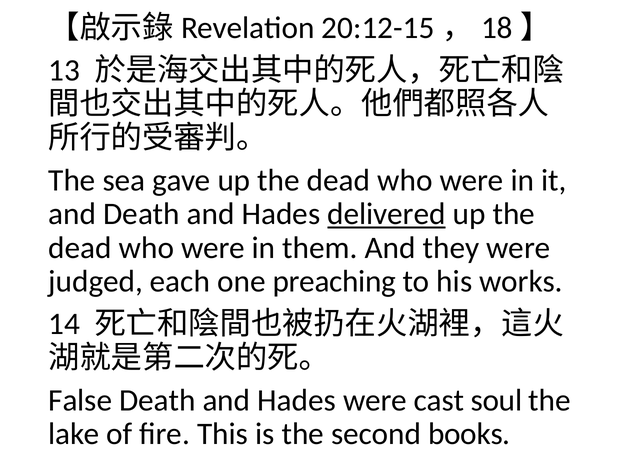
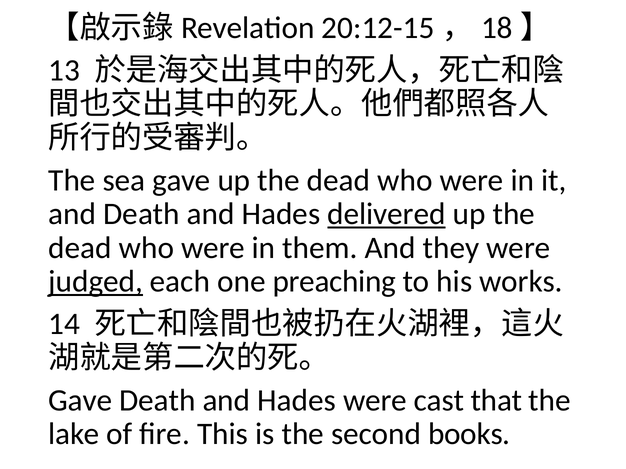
judged underline: none -> present
False at (80, 401): False -> Gave
soul: soul -> that
